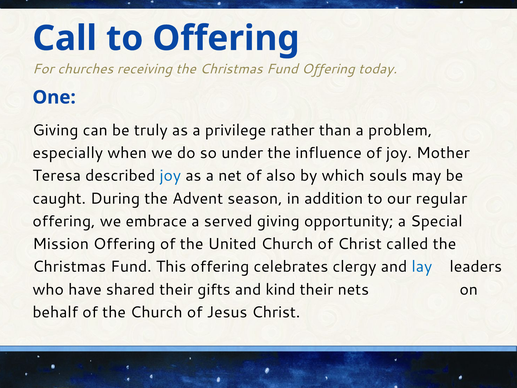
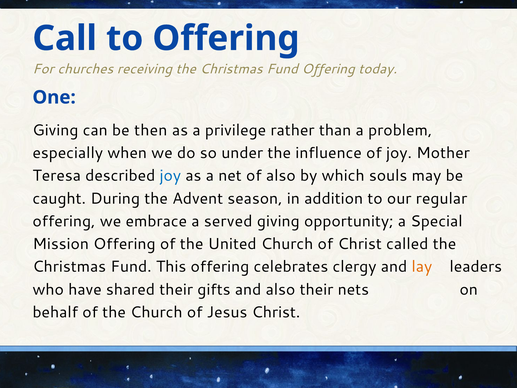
truly: truly -> then
lay colour: blue -> orange
and kind: kind -> also
